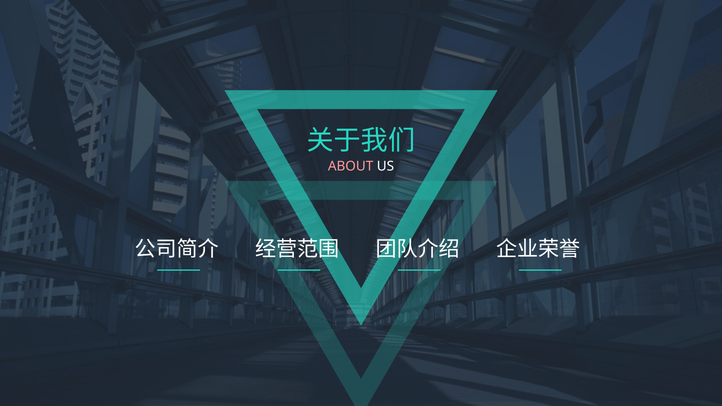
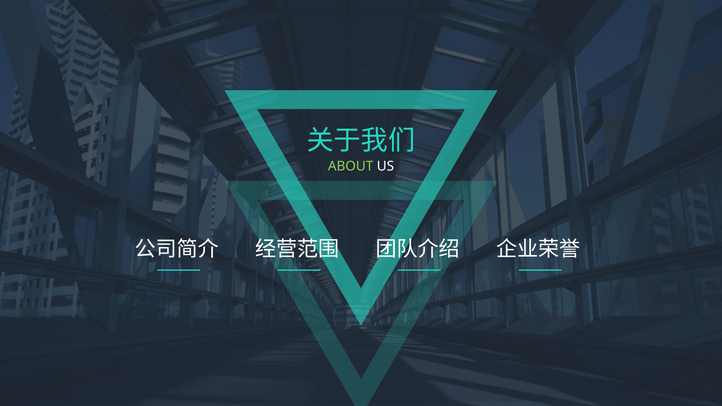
ABOUT colour: pink -> light green
